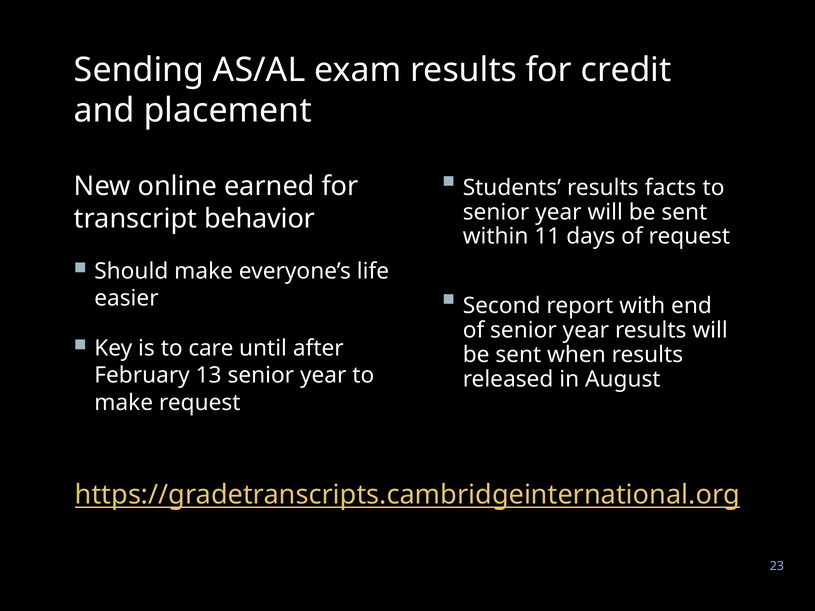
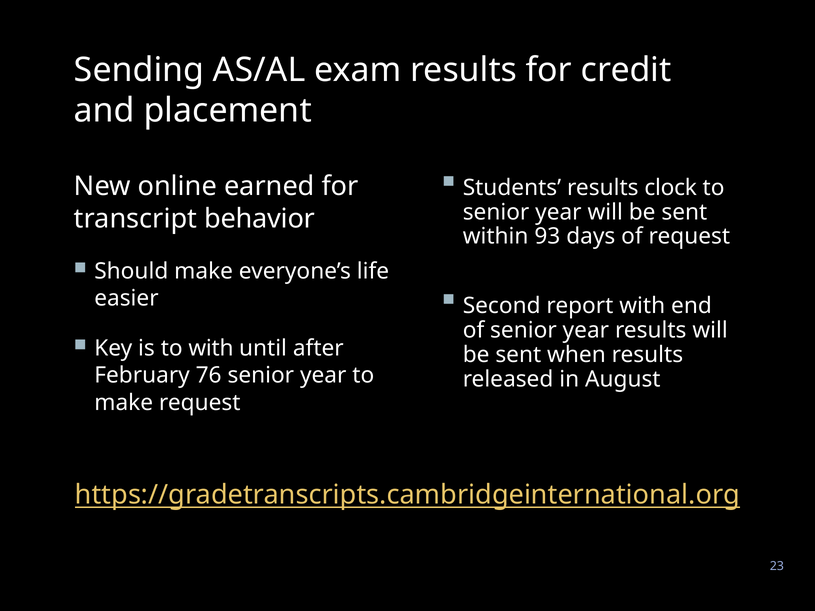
facts: facts -> clock
11: 11 -> 93
to care: care -> with
13: 13 -> 76
